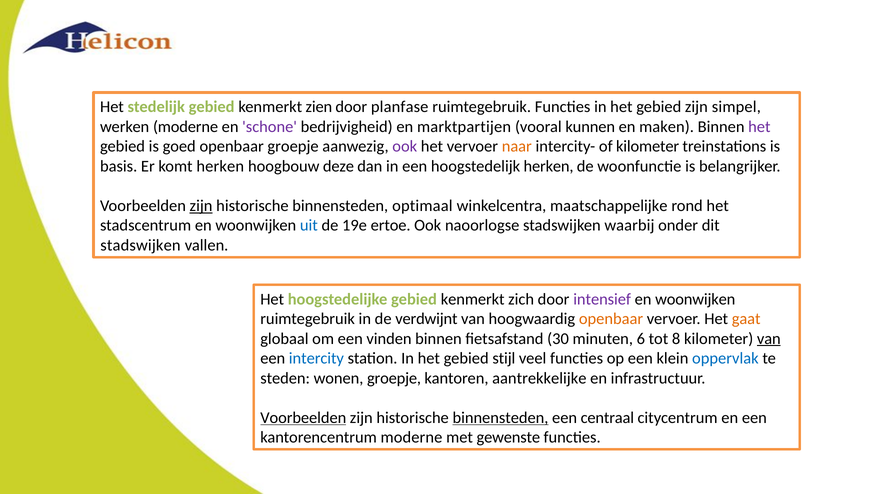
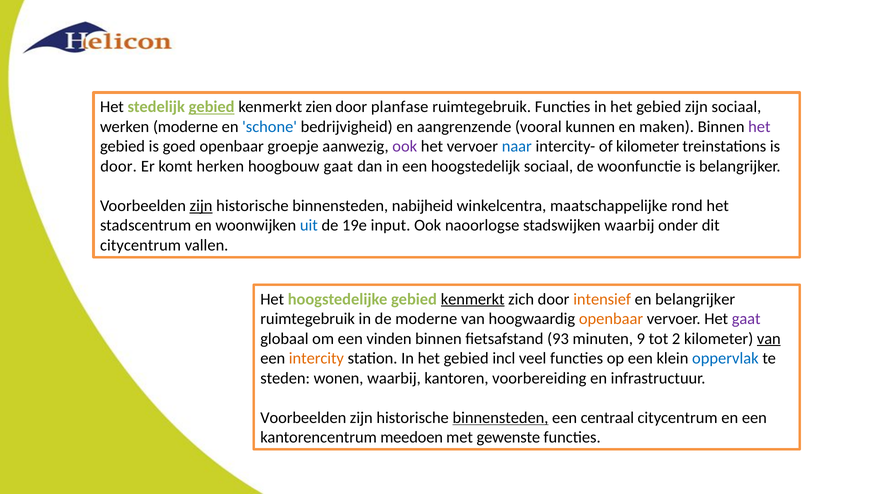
gebied at (212, 107) underline: none -> present
zijn simpel: simpel -> sociaal
schone colour: purple -> blue
marktpartijen: marktpartijen -> aangrenzende
naar colour: orange -> blue
basis at (119, 166): basis -> door
hoogbouw deze: deze -> gaat
hoogstedelijk herken: herken -> sociaal
optimaal: optimaal -> nabijheid
ertoe: ertoe -> input
stadswijken at (140, 245): stadswijken -> citycentrum
kenmerkt at (473, 299) underline: none -> present
intensief colour: purple -> orange
woonwijken at (695, 299): woonwijken -> belangrijker
de verdwijnt: verdwijnt -> moderne
gaat at (746, 319) colour: orange -> purple
30: 30 -> 93
6: 6 -> 9
8: 8 -> 2
intercity colour: blue -> orange
stijl: stijl -> incl
wonen groepje: groepje -> waarbij
aantrekkelijke: aantrekkelijke -> voorbereiding
Voorbeelden at (303, 418) underline: present -> none
kantorencentrum moderne: moderne -> meedoen
